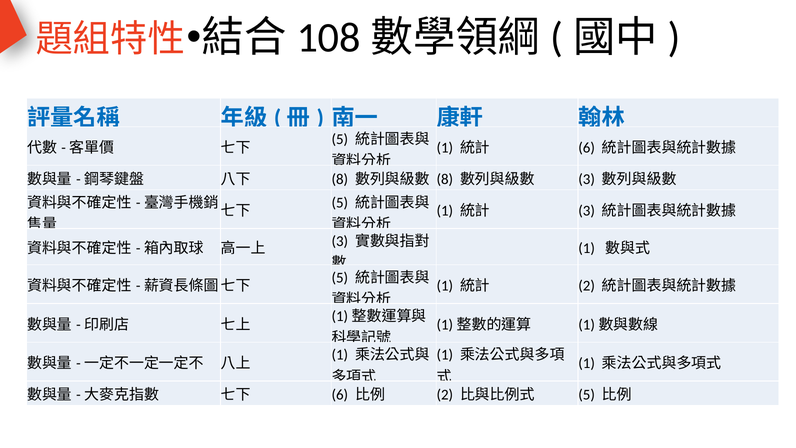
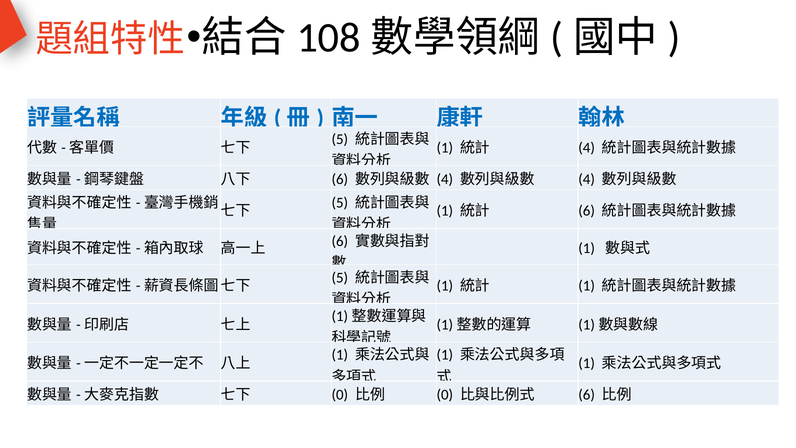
6 at (587, 148): 6 -> 4
8 at (340, 179): 8 -> 6
8 at (445, 179): 8 -> 4
3 at (587, 179): 3 -> 4
3 at (587, 211): 3 -> 6
3 at (340, 241): 3 -> 6
2 at (587, 286): 2 -> 1
6 at (340, 395): 6 -> 0
2 at (445, 395): 2 -> 0
5 at (587, 395): 5 -> 6
